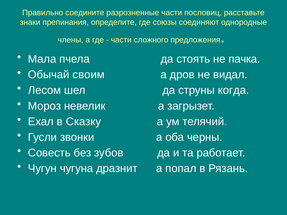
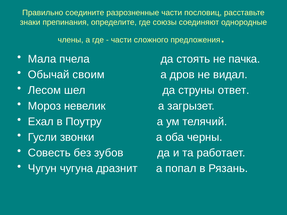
когда: когда -> ответ
Сказку: Сказку -> Поутру
